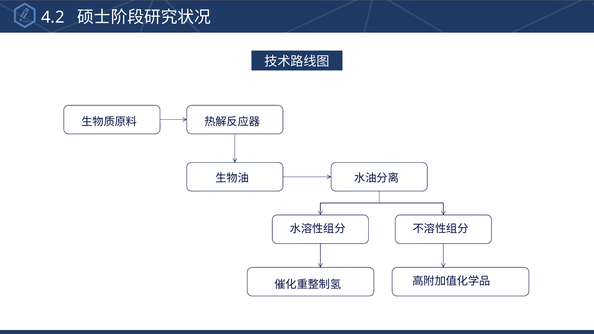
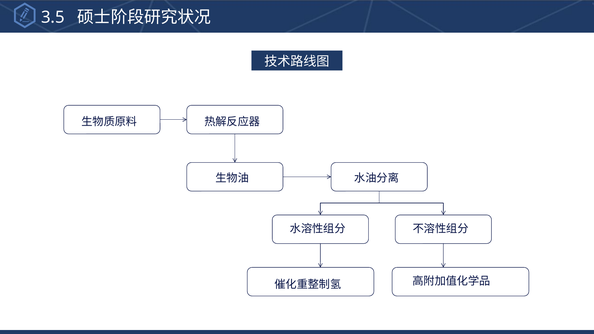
4.2: 4.2 -> 3.5
